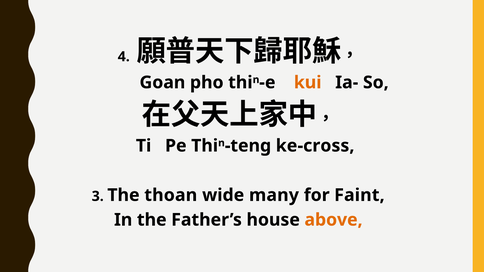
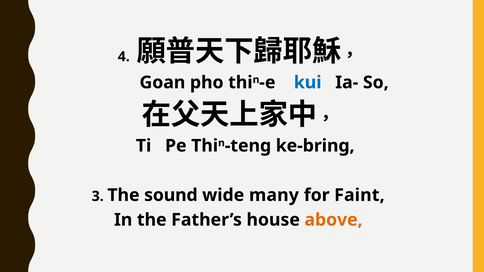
kui colour: orange -> blue
ke-cross: ke-cross -> ke-bring
thoan: thoan -> sound
